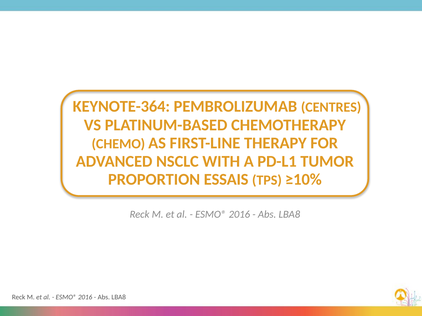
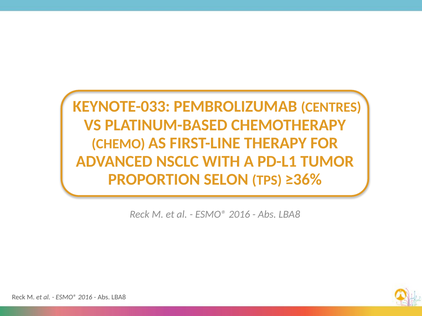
KEYNOTE-364: KEYNOTE-364 -> KEYNOTE-033
ESSAIS: ESSAIS -> SELON
≥10%: ≥10% -> ≥36%
